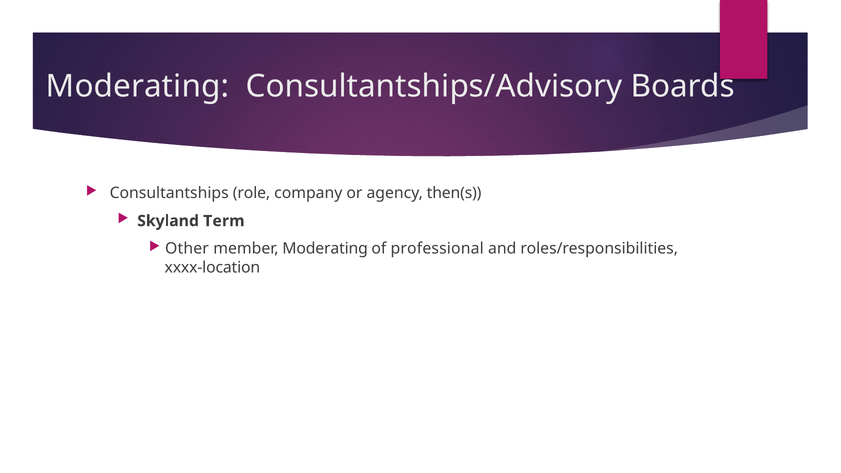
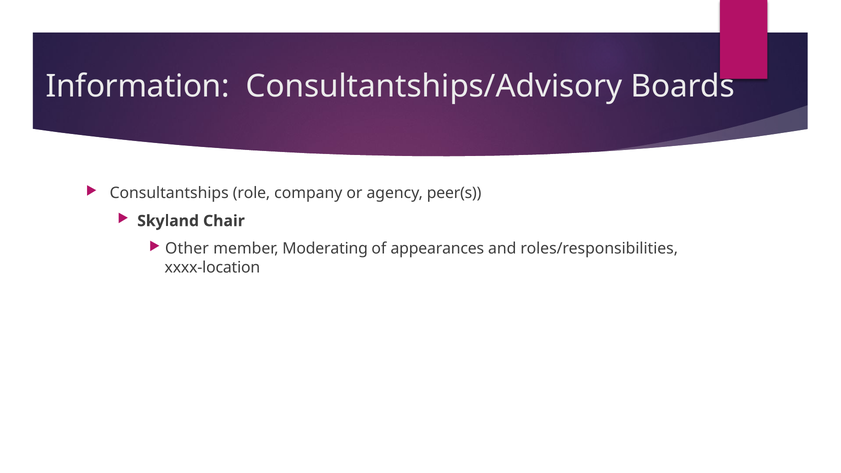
Moderating at (138, 87): Moderating -> Information
then(s: then(s -> peer(s
Term: Term -> Chair
professional: professional -> appearances
